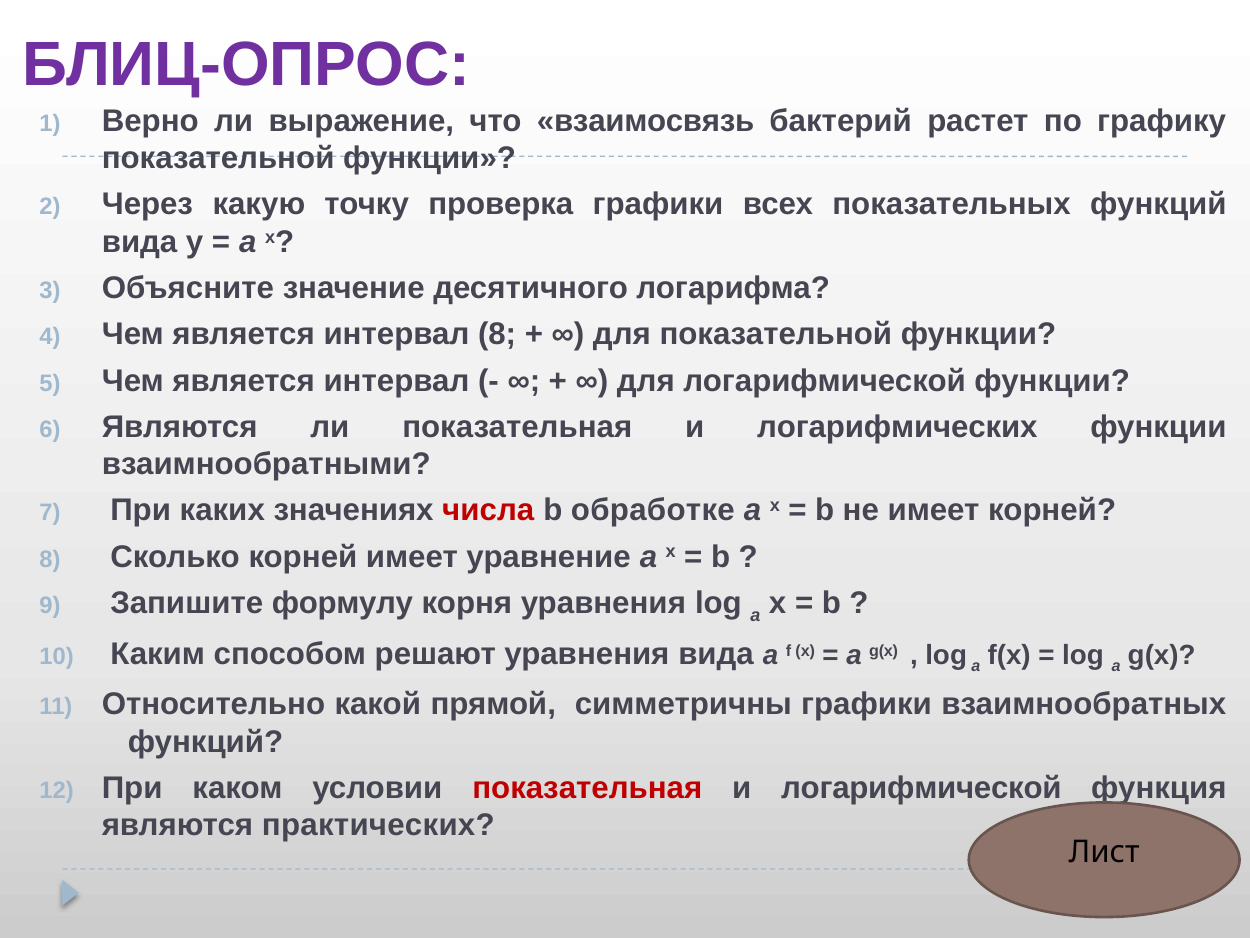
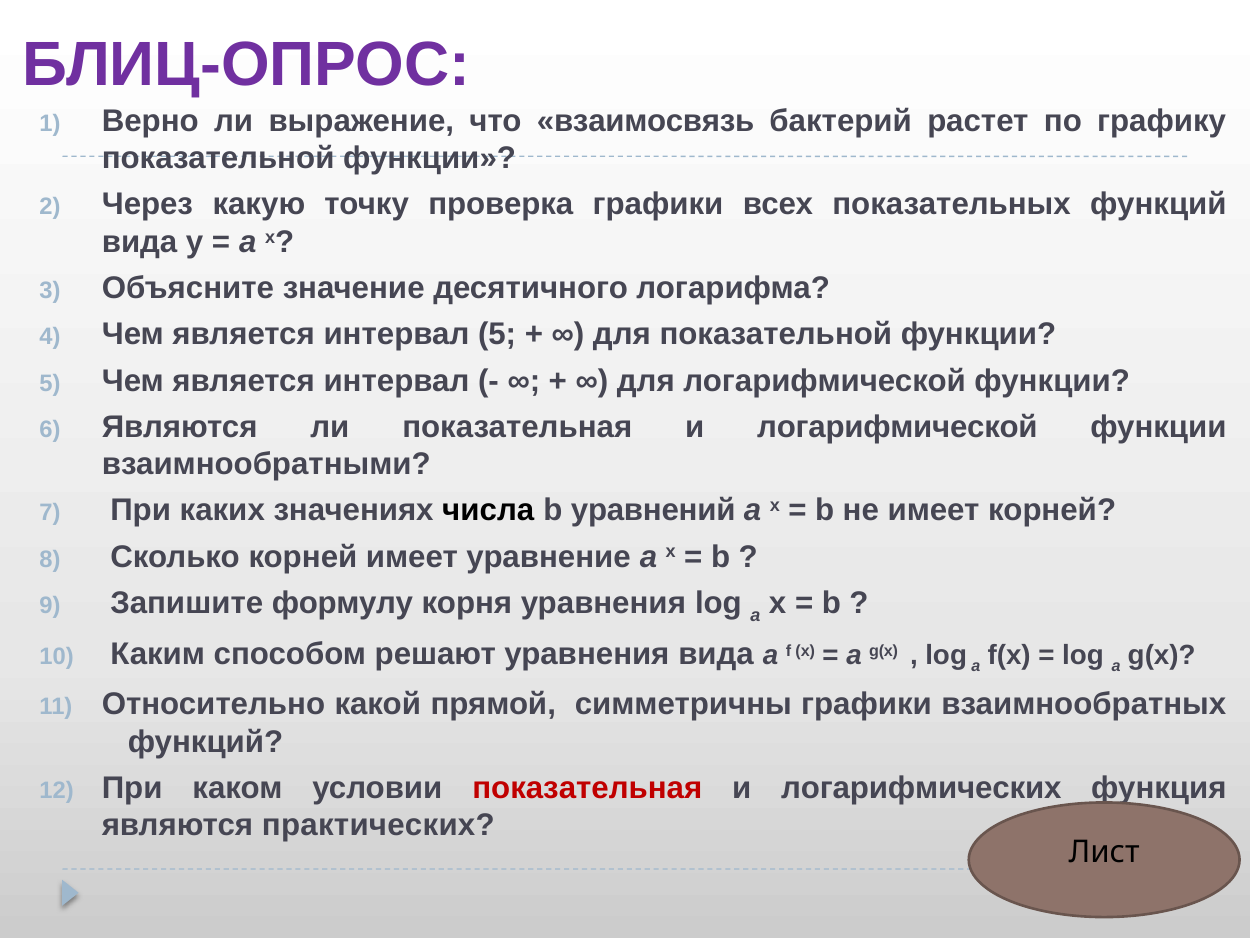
интервал 8: 8 -> 5
и логарифмических: логарифмических -> логарифмической
числа colour: red -> black
обработке: обработке -> уравнений
и логарифмической: логарифмической -> логарифмических
